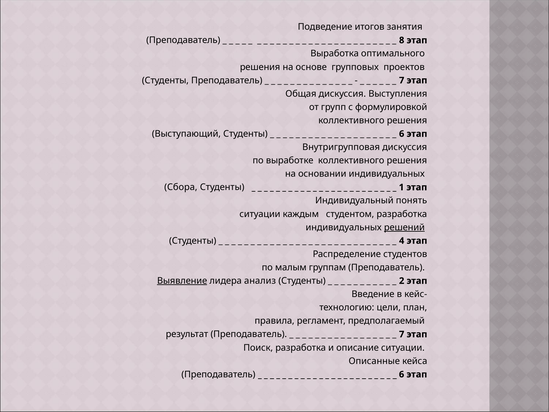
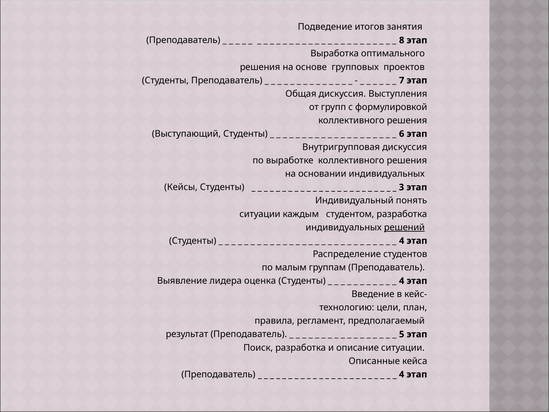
Сбора: Сбора -> Кейсы
1: 1 -> 3
Выявление underline: present -> none
анализ: анализ -> оценка
2 at (402, 281): 2 -> 4
7 at (402, 334): 7 -> 5
6 at (402, 374): 6 -> 4
